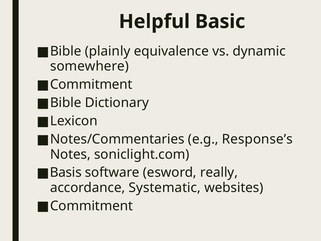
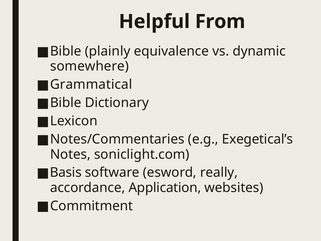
Basic: Basic -> From
Commitment at (91, 84): Commitment -> Grammatical
Response’s: Response’s -> Exegetical’s
Systematic: Systematic -> Application
